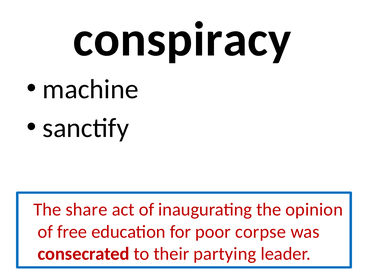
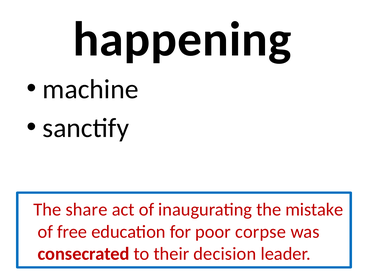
conspiracy: conspiracy -> happening
opinion: opinion -> mistake
partying: partying -> decision
